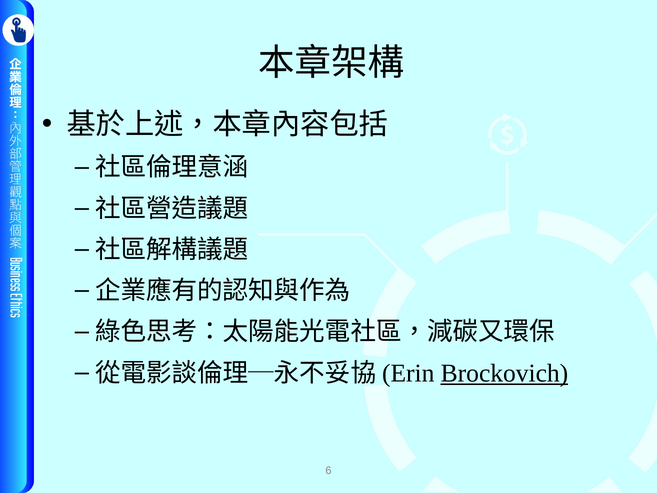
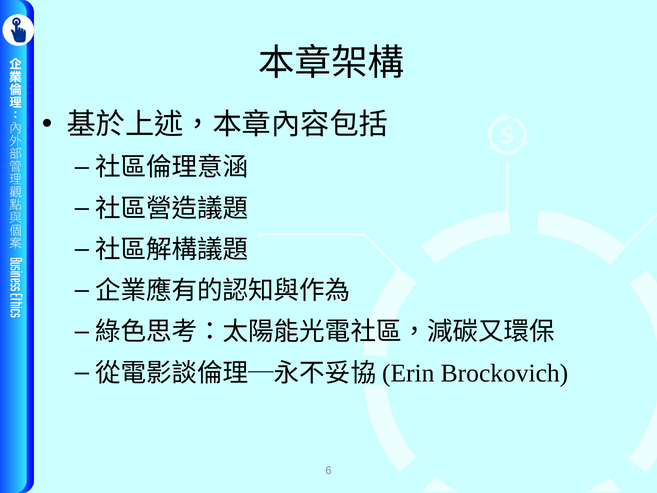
Brockovich underline: present -> none
